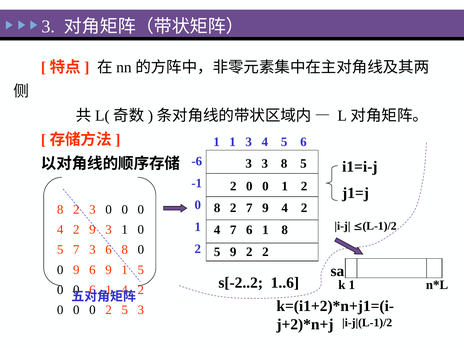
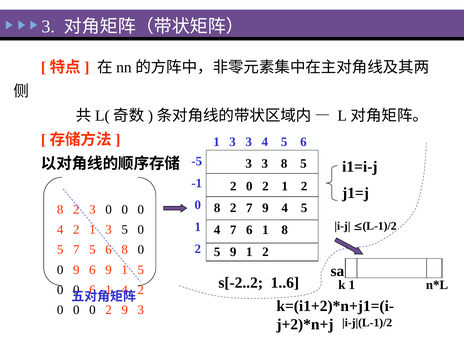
1 at (233, 142): 1 -> 3
-6: -6 -> -5
0 at (265, 186): 0 -> 2
9 4 2: 2 -> 5
4 2 9: 9 -> 1
3 1: 1 -> 5
7 3: 3 -> 5
5 9 2: 2 -> 1
2 5: 5 -> 9
